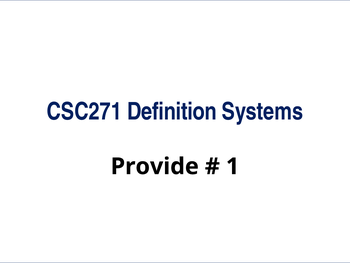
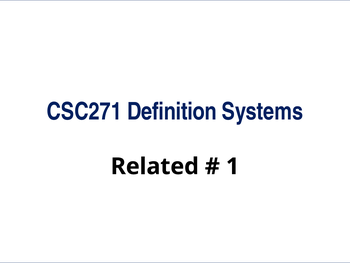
Provide: Provide -> Related
